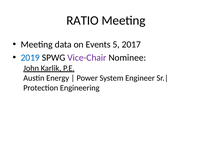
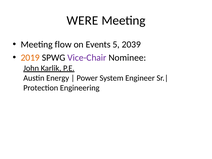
RATIO: RATIO -> WERE
data: data -> flow
2017: 2017 -> 2039
2019 colour: blue -> orange
